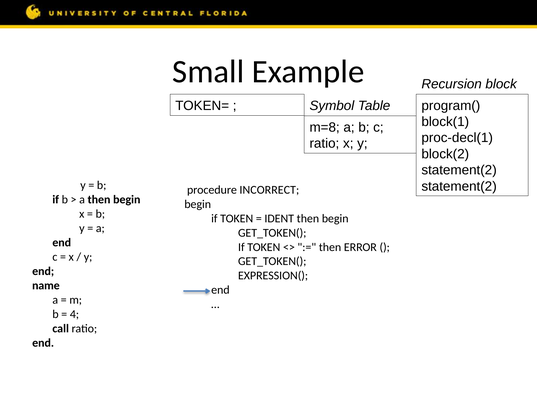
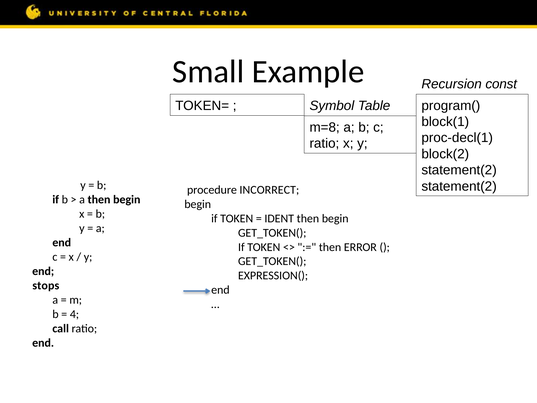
Recursion block: block -> const
name: name -> stops
